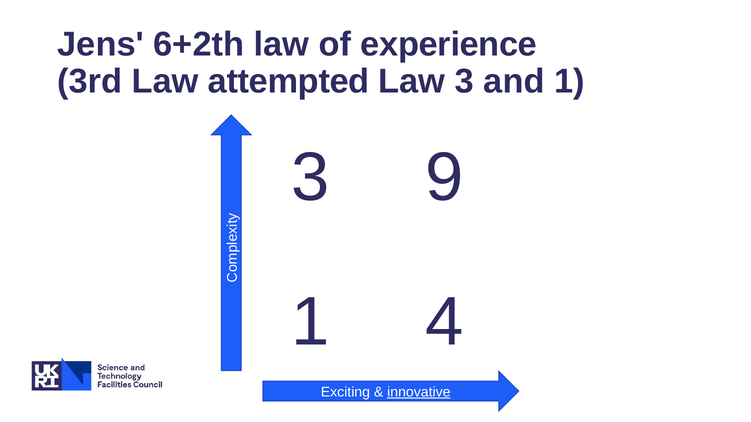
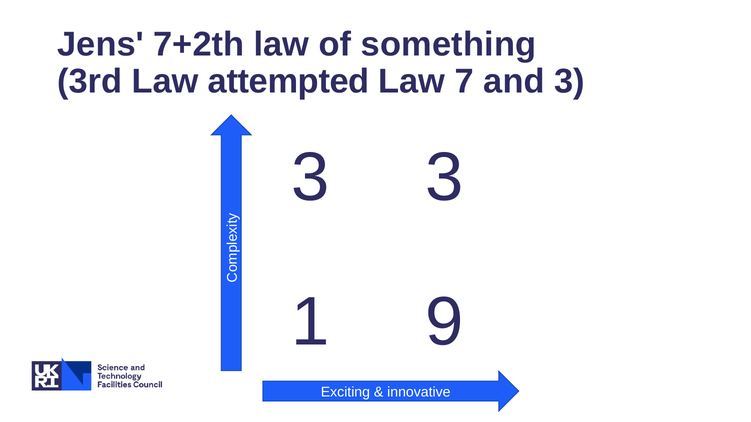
6+2th: 6+2th -> 7+2th
experience: experience -> something
Law 3: 3 -> 7
and 1: 1 -> 3
3 9: 9 -> 3
4: 4 -> 9
innovative underline: present -> none
